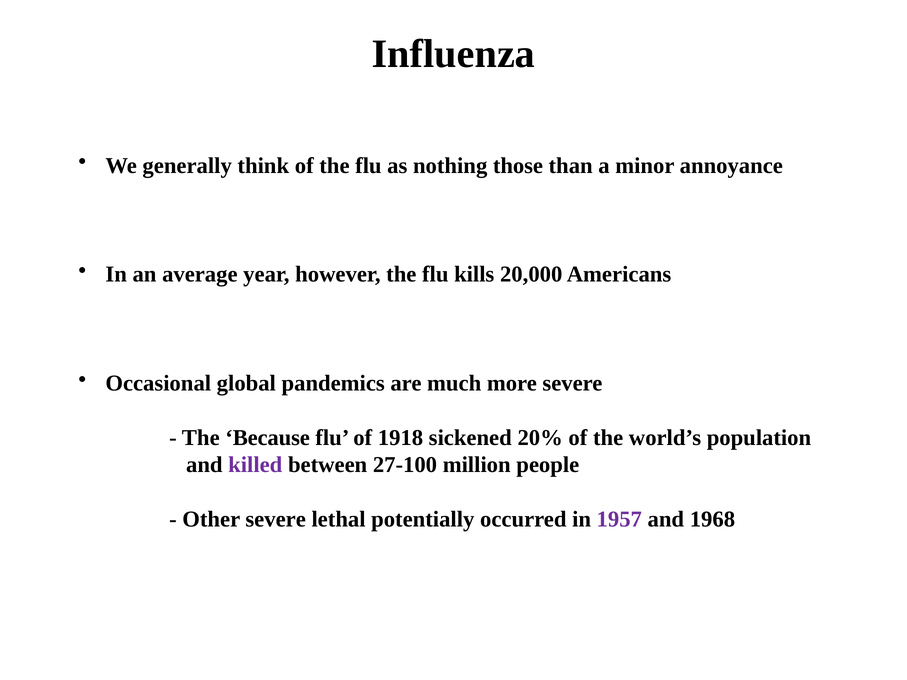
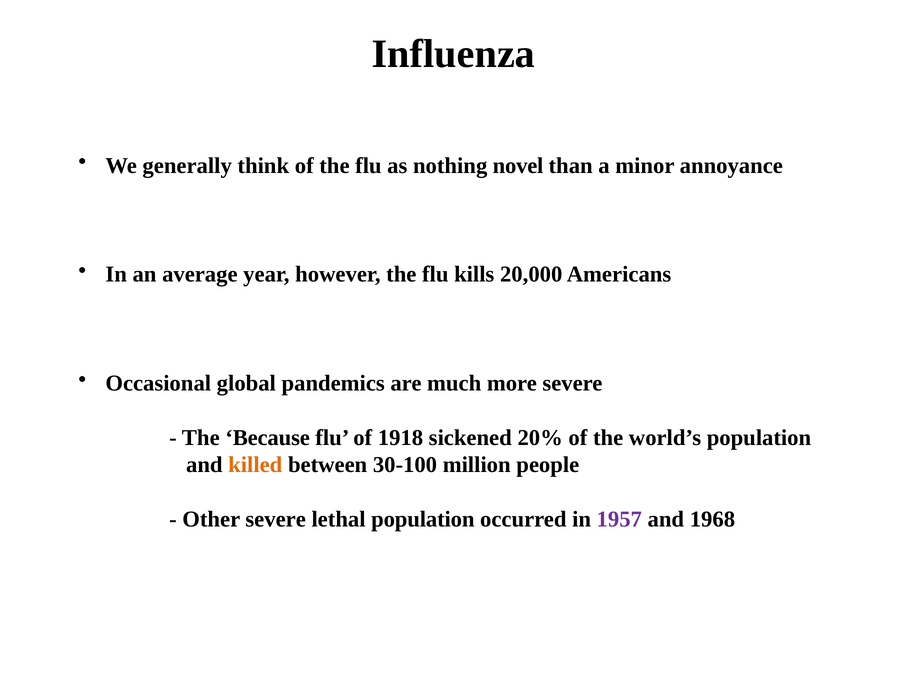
those: those -> novel
killed colour: purple -> orange
27-100: 27-100 -> 30-100
lethal potentially: potentially -> population
